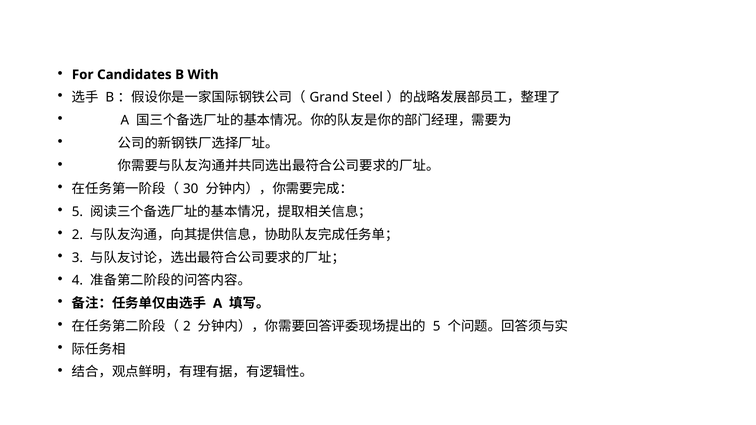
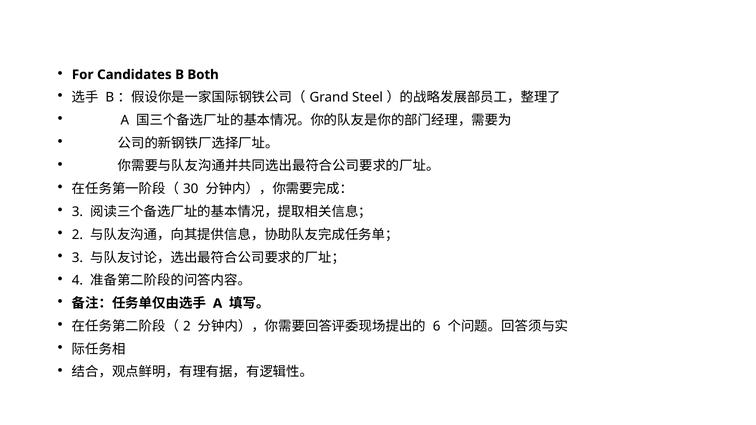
With: With -> Both
5 at (77, 212): 5 -> 3
5 at (437, 327): 5 -> 6
